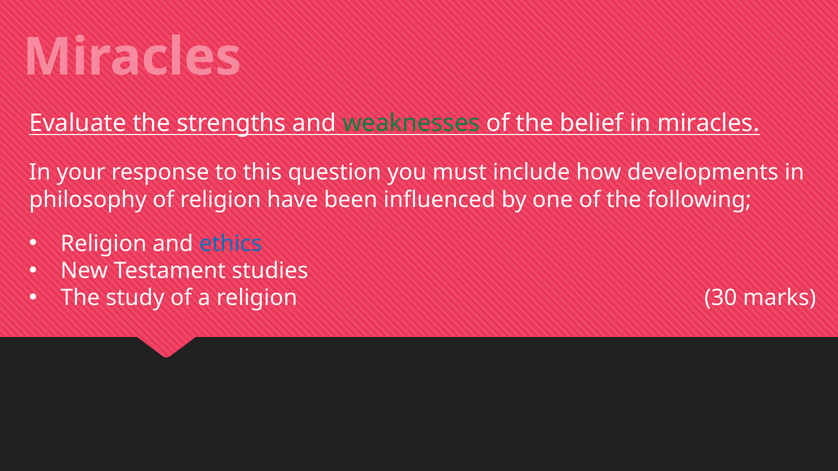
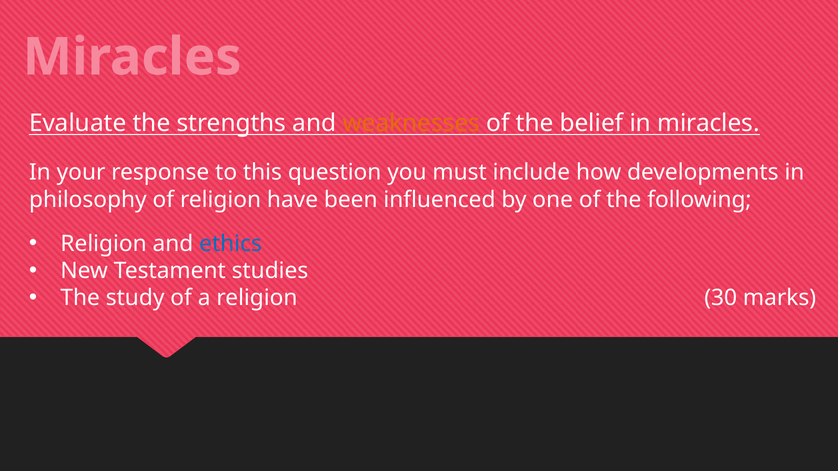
weaknesses colour: green -> orange
